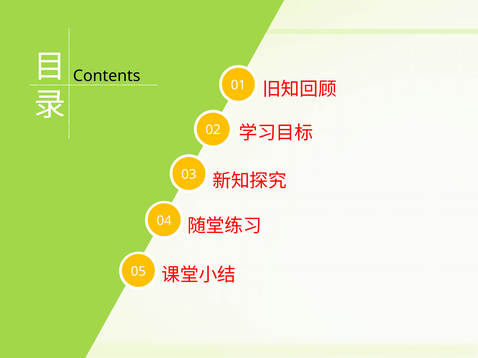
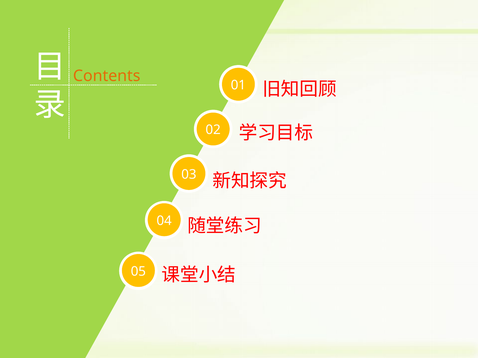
Contents colour: black -> orange
